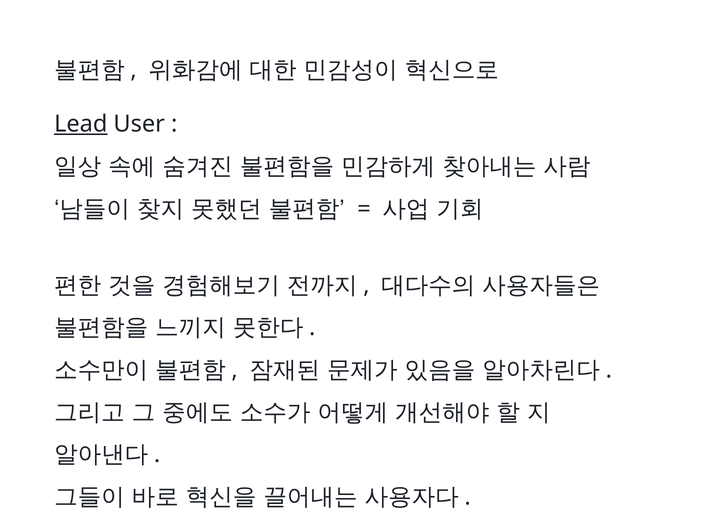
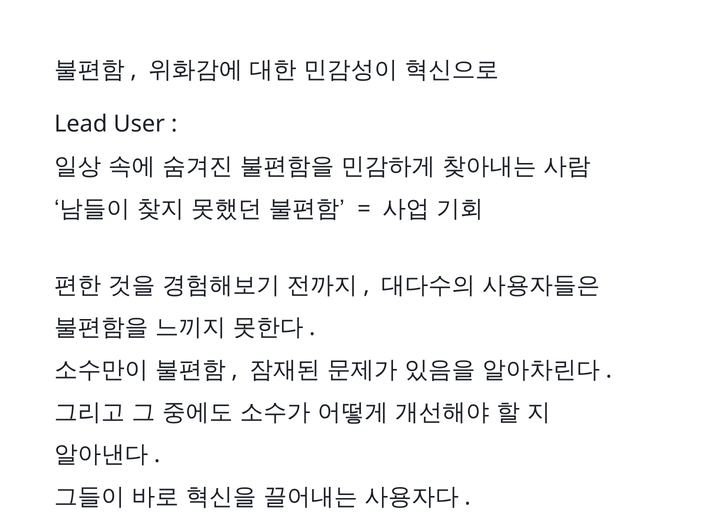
Lead underline: present -> none
